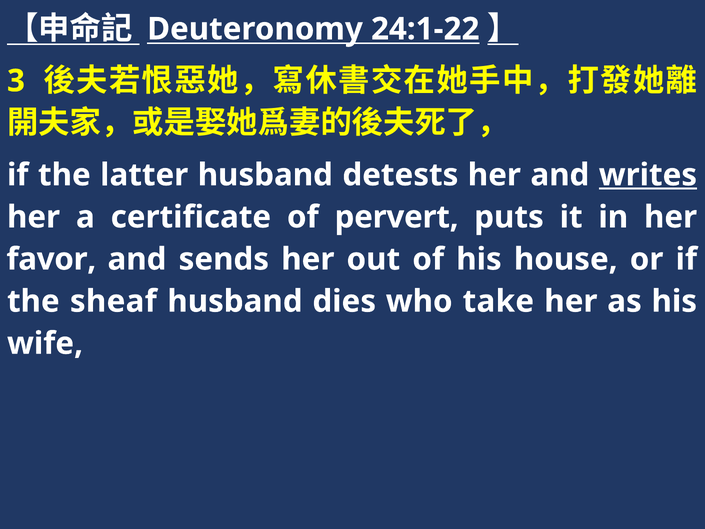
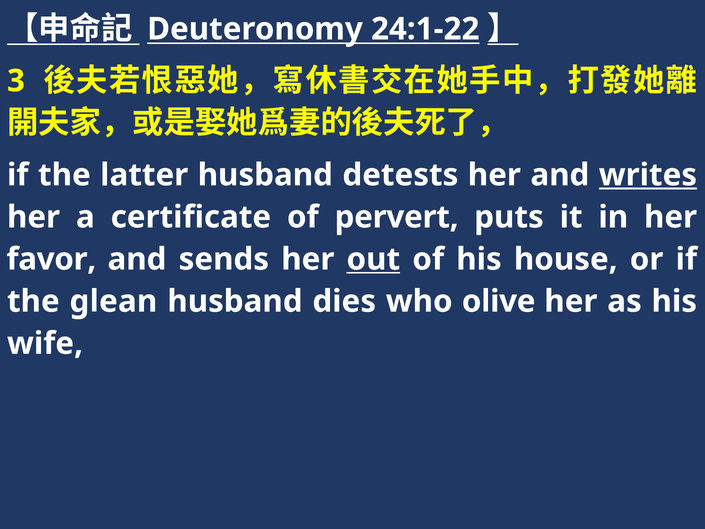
out underline: none -> present
sheaf: sheaf -> glean
take: take -> olive
